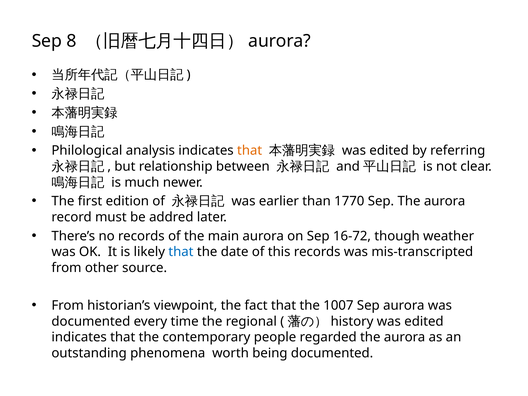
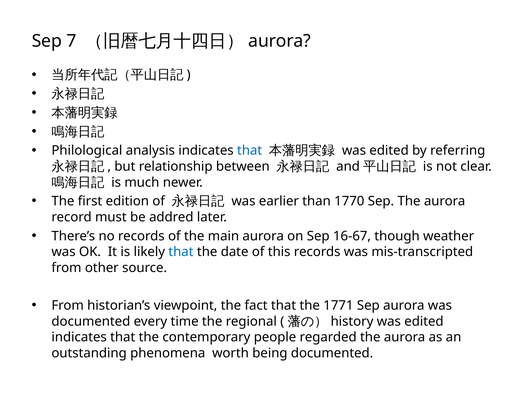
8: 8 -> 7
that at (250, 151) colour: orange -> blue
16-72: 16-72 -> 16-67
1007: 1007 -> 1771
